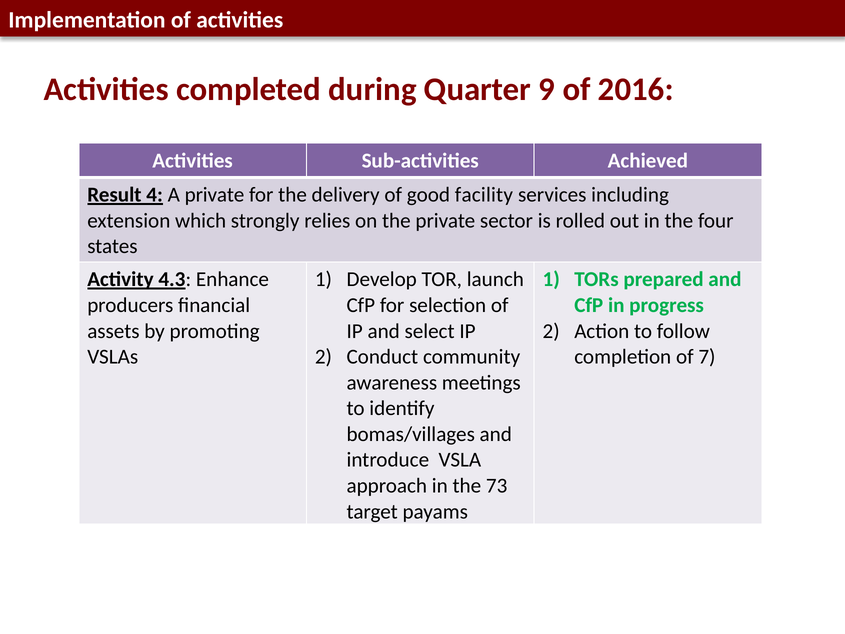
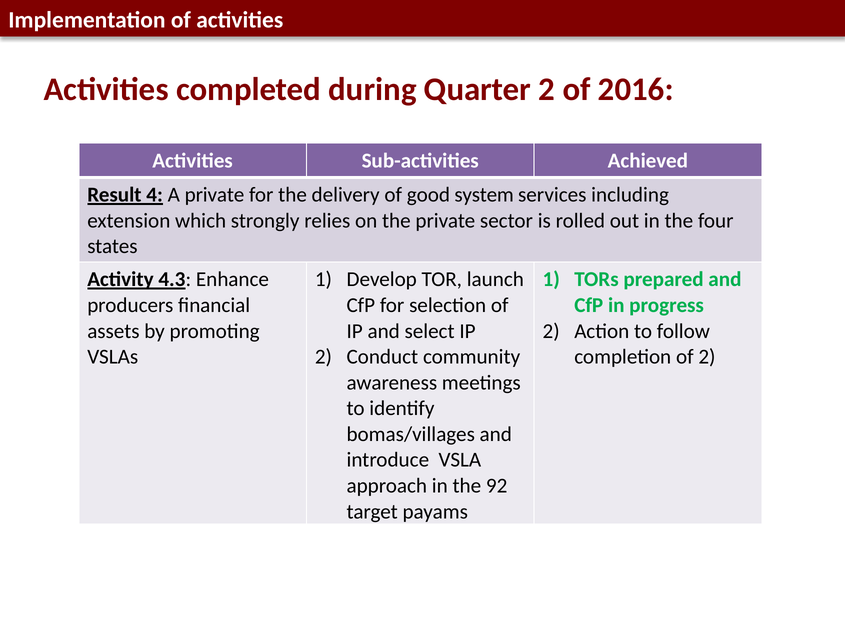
Quarter 9: 9 -> 2
facility: facility -> system
of 7: 7 -> 2
73: 73 -> 92
